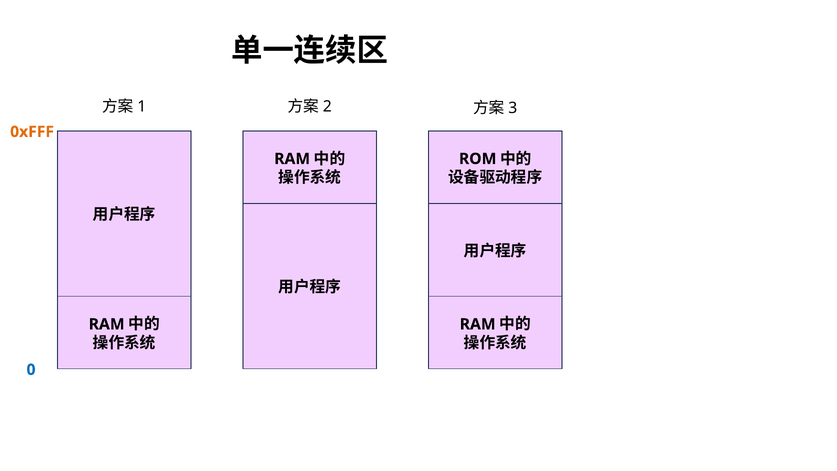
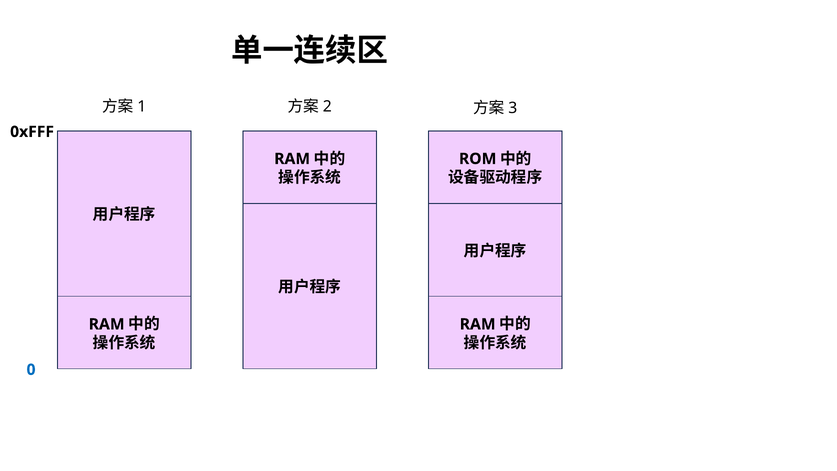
0xFFF colour: orange -> black
